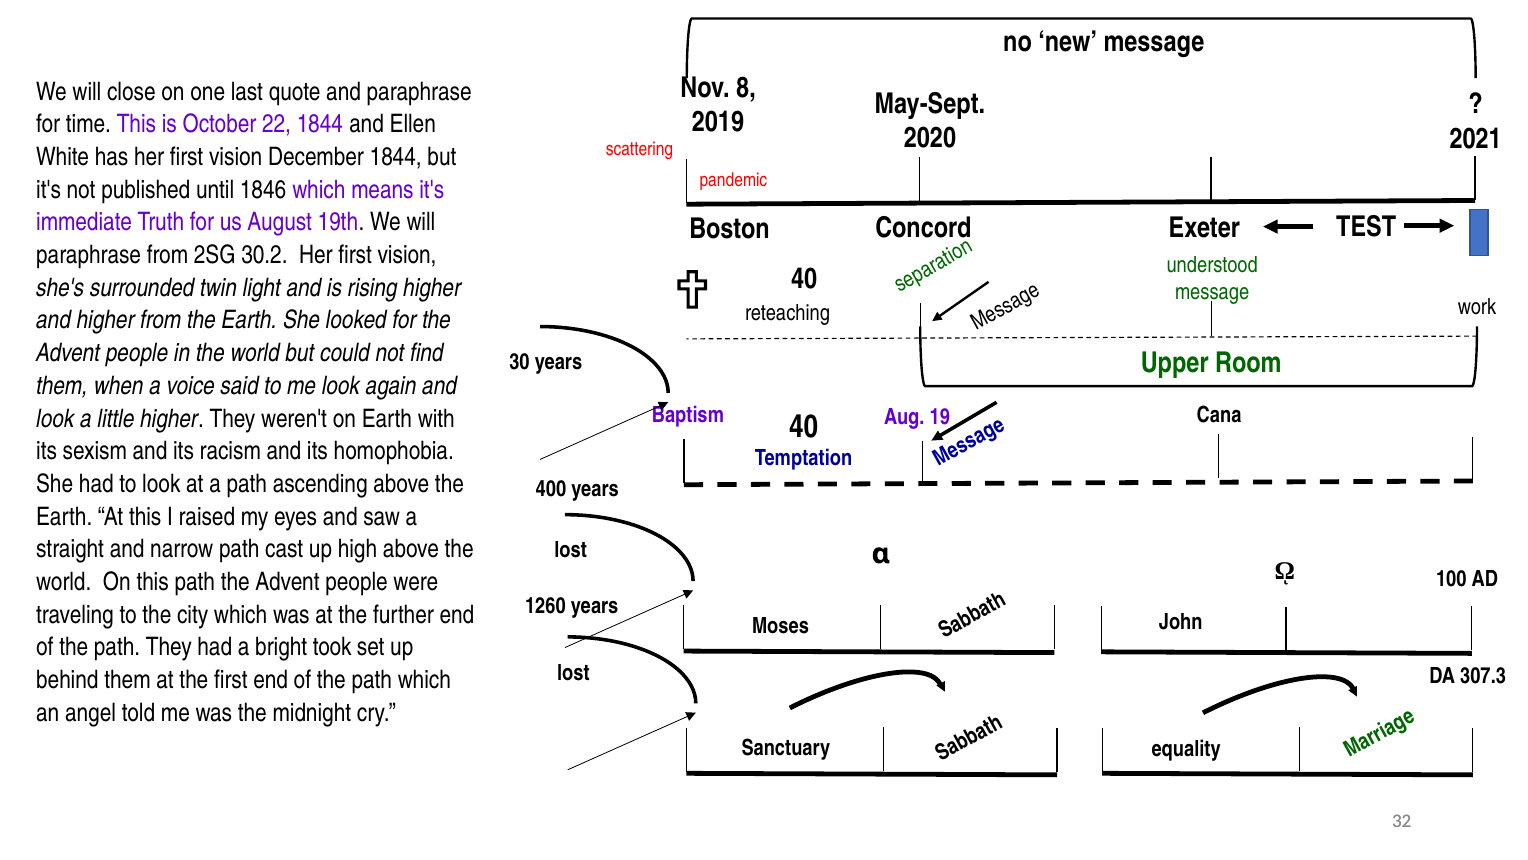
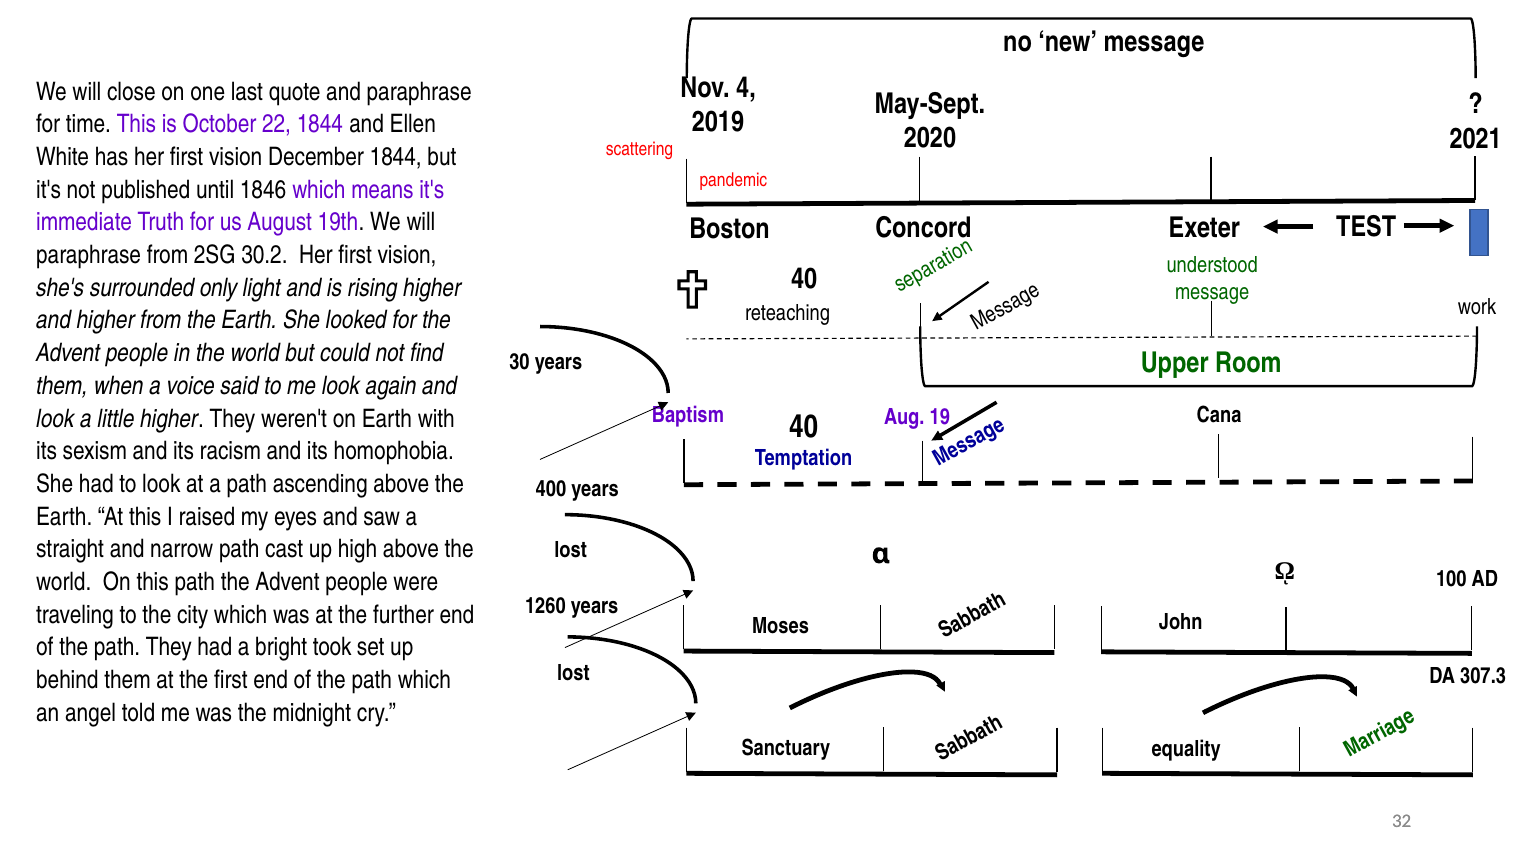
8: 8 -> 4
twin: twin -> only
